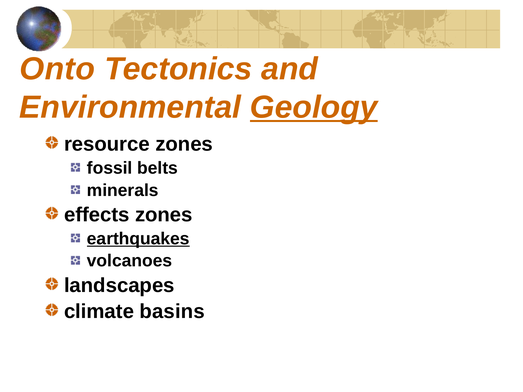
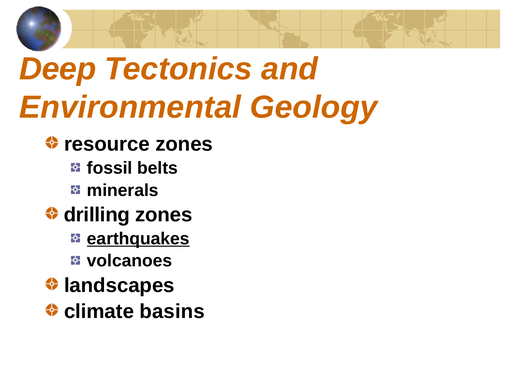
Onto: Onto -> Deep
Geology underline: present -> none
effects: effects -> drilling
